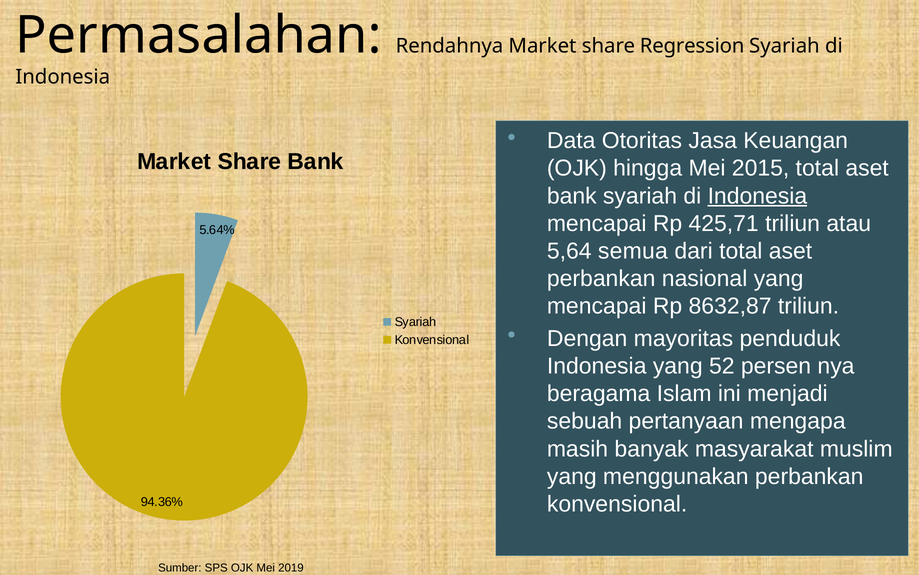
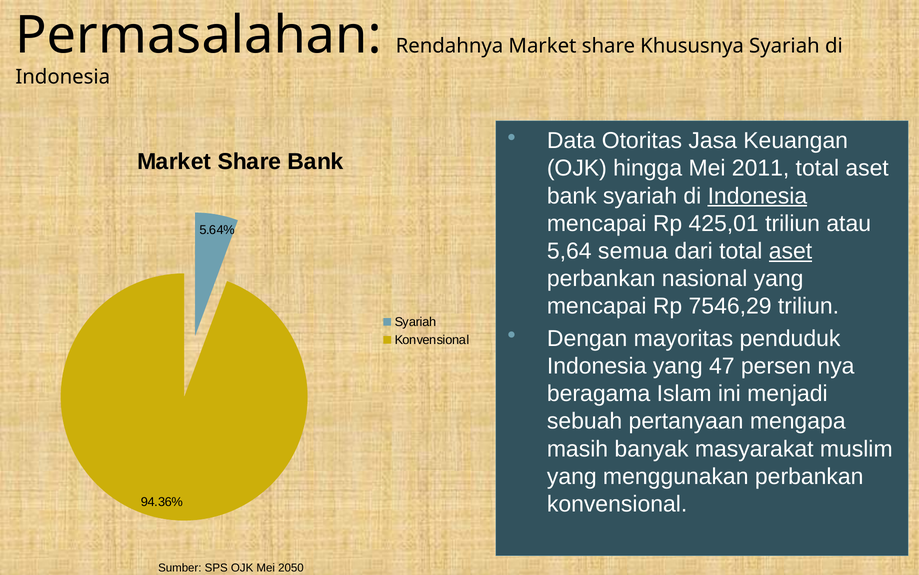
Regression: Regression -> Khususnya
2015: 2015 -> 2011
425,71: 425,71 -> 425,01
aset at (791, 251) underline: none -> present
8632,87: 8632,87 -> 7546,29
52: 52 -> 47
2019: 2019 -> 2050
